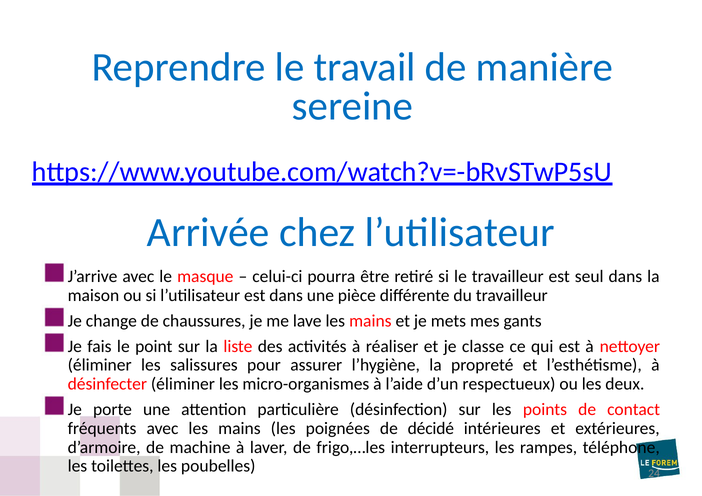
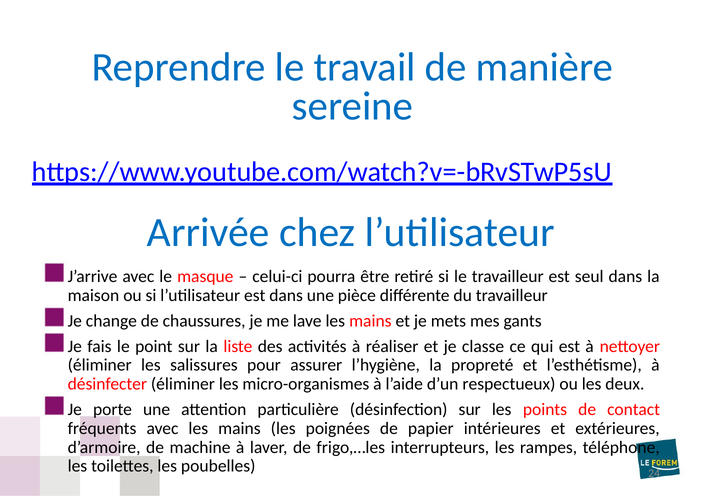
décidé: décidé -> papier
